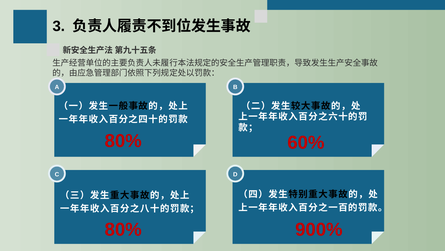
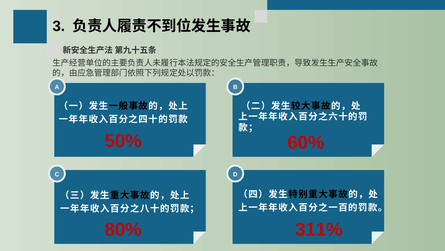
80% at (123, 141): 80% -> 50%
900%: 900% -> 311%
